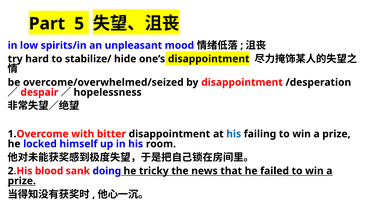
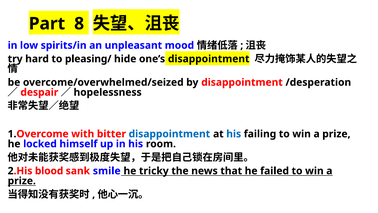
5: 5 -> 8
stabilize/: stabilize/ -> pleasing/
disappointment at (169, 134) colour: black -> blue
doing: doing -> smile
